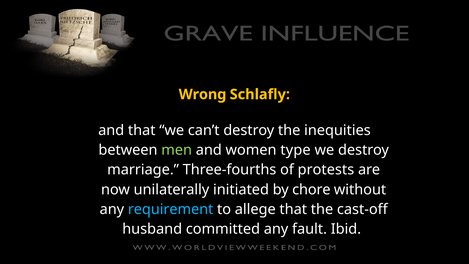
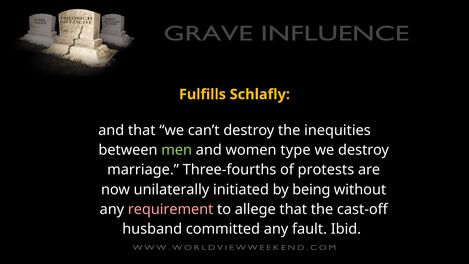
Wrong: Wrong -> Fulfills
chore: chore -> being
requirement colour: light blue -> pink
